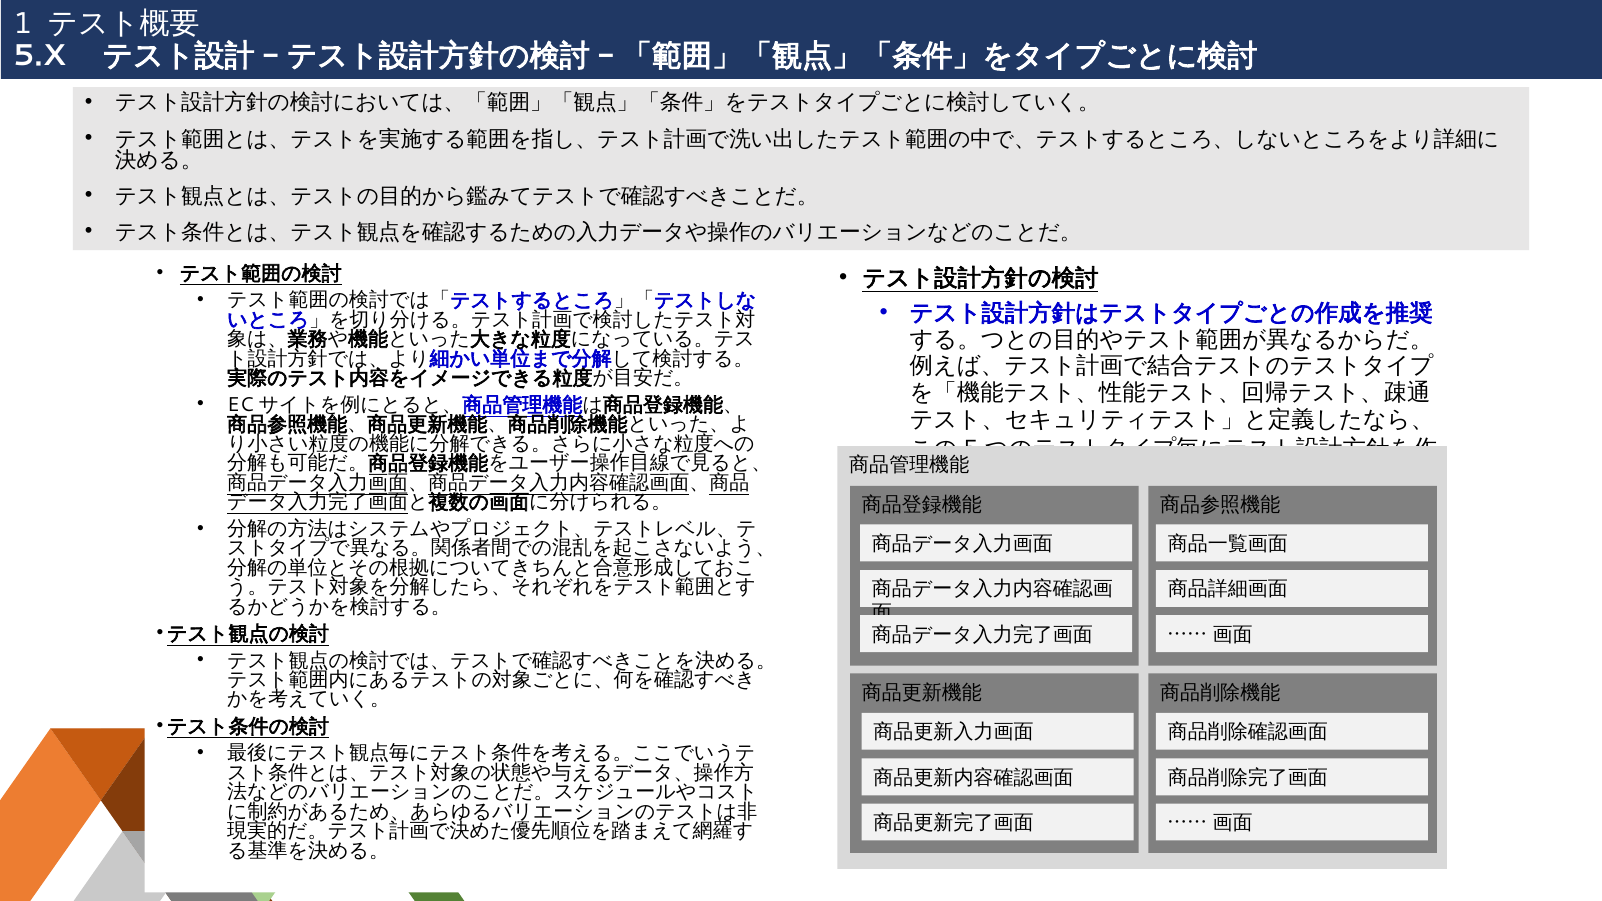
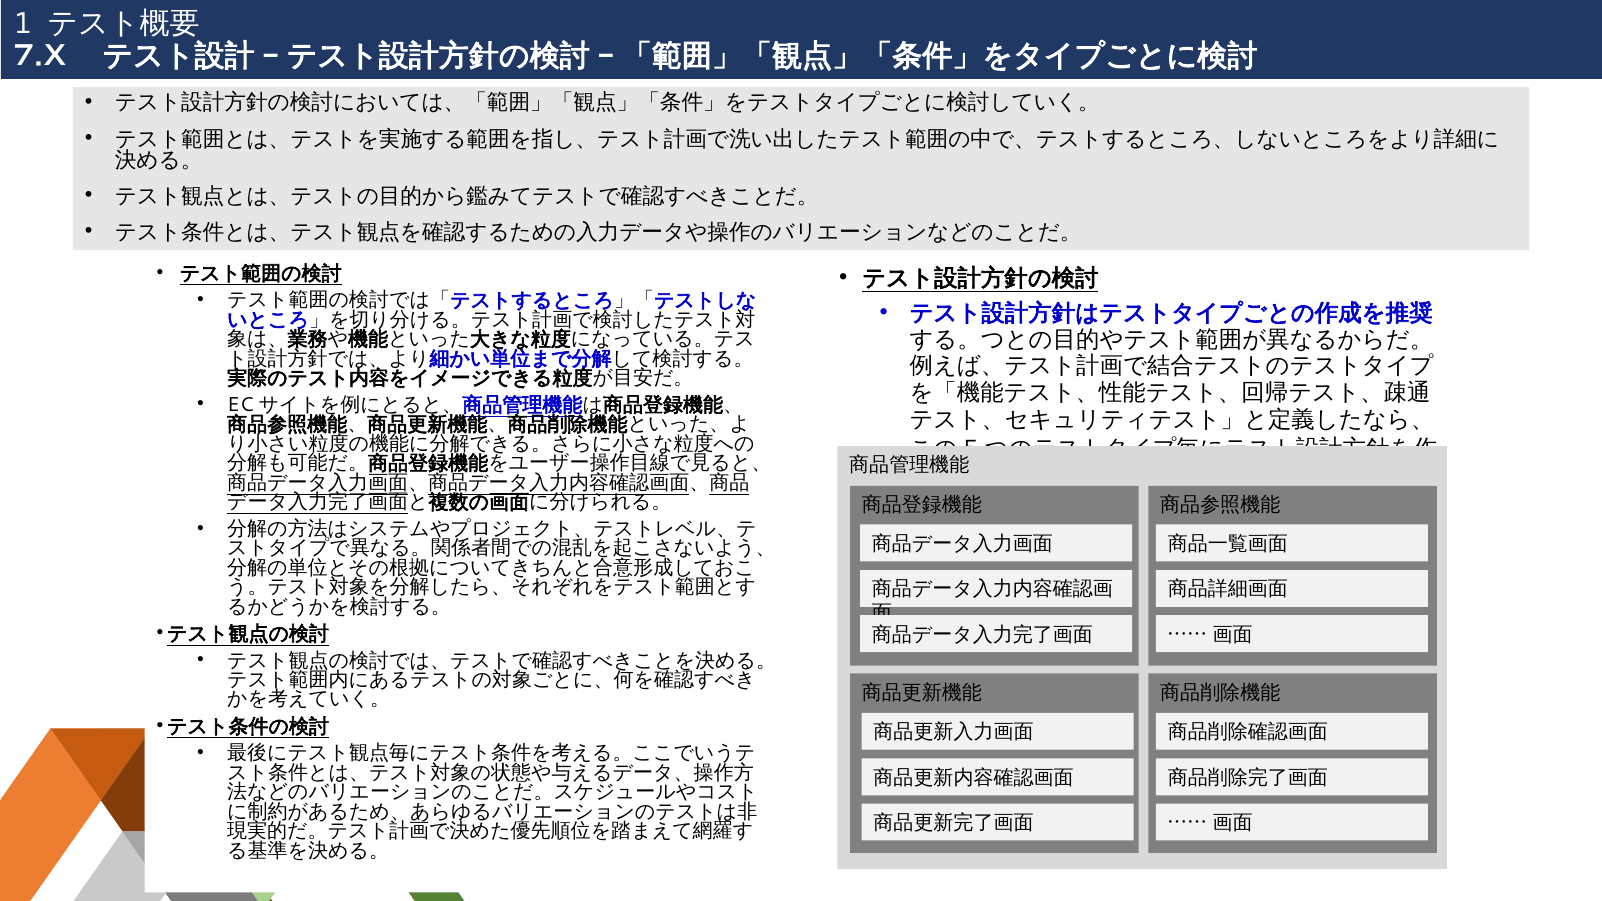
5.X: 5.X -> 7.X
